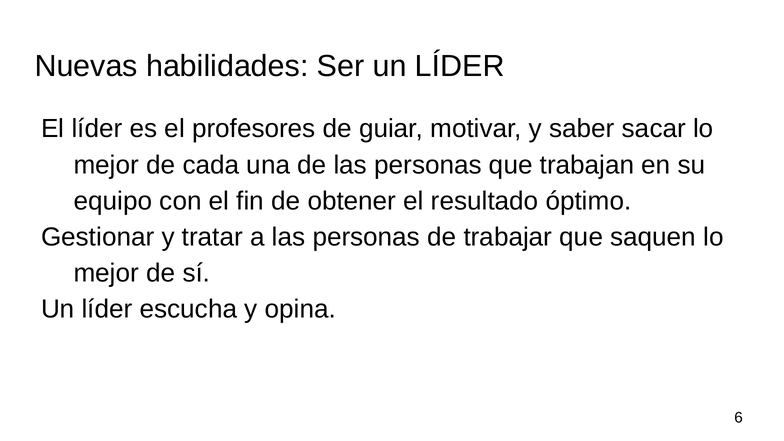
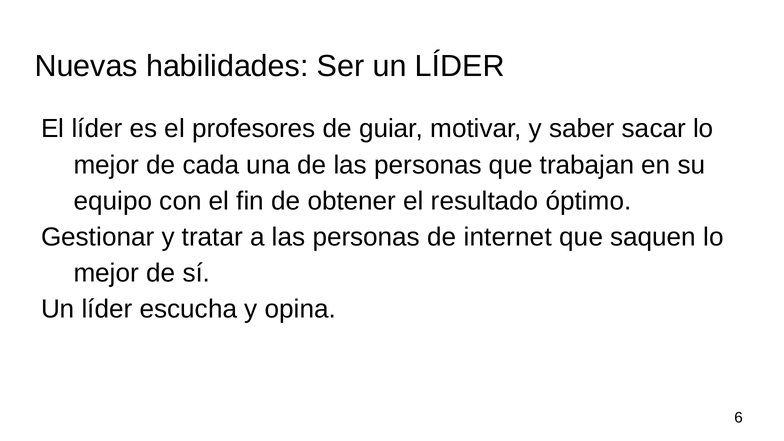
trabajar: trabajar -> internet
